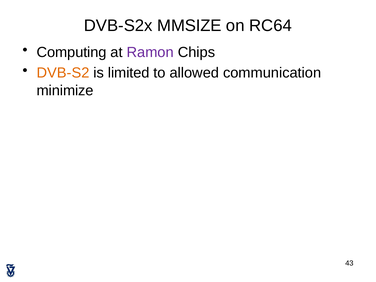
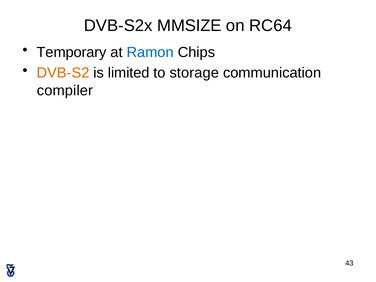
Computing: Computing -> Temporary
Ramon colour: purple -> blue
allowed: allowed -> storage
minimize: minimize -> compiler
